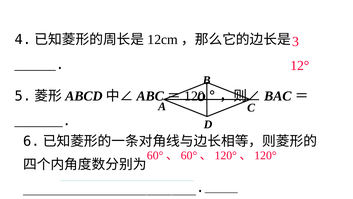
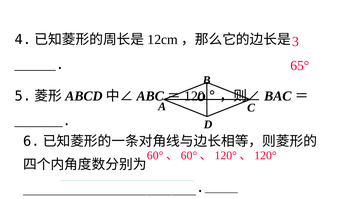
12°: 12° -> 65°
